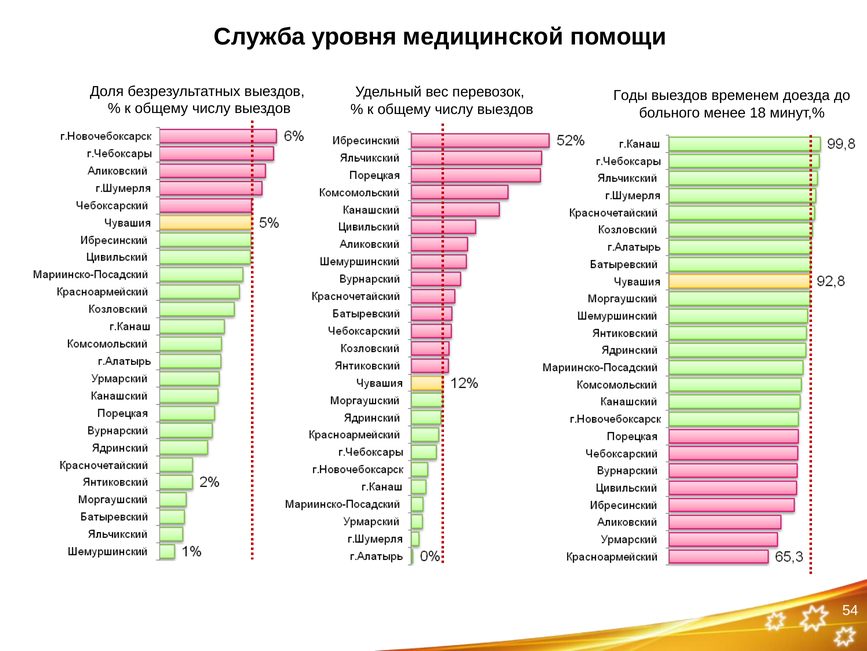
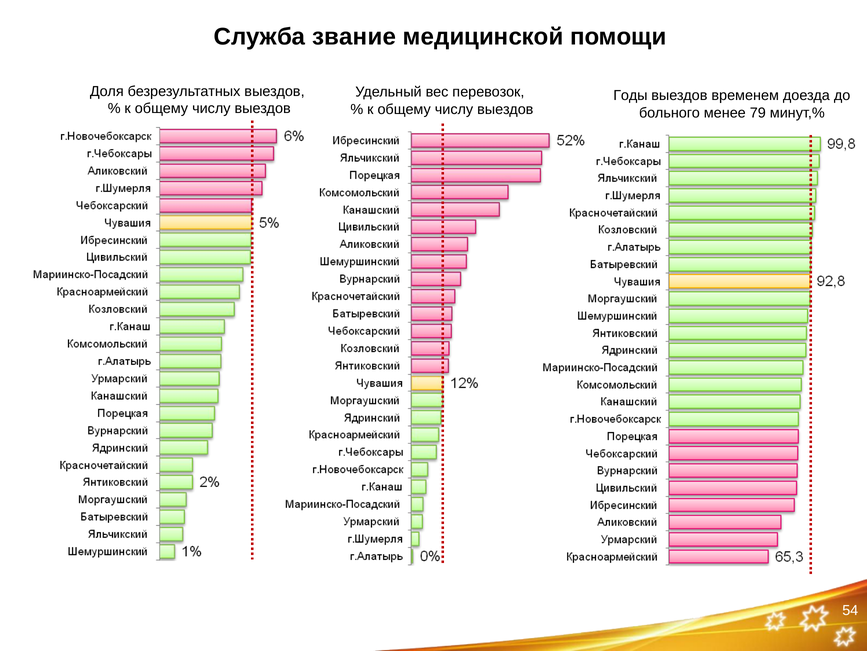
уровня: уровня -> звание
18: 18 -> 79
